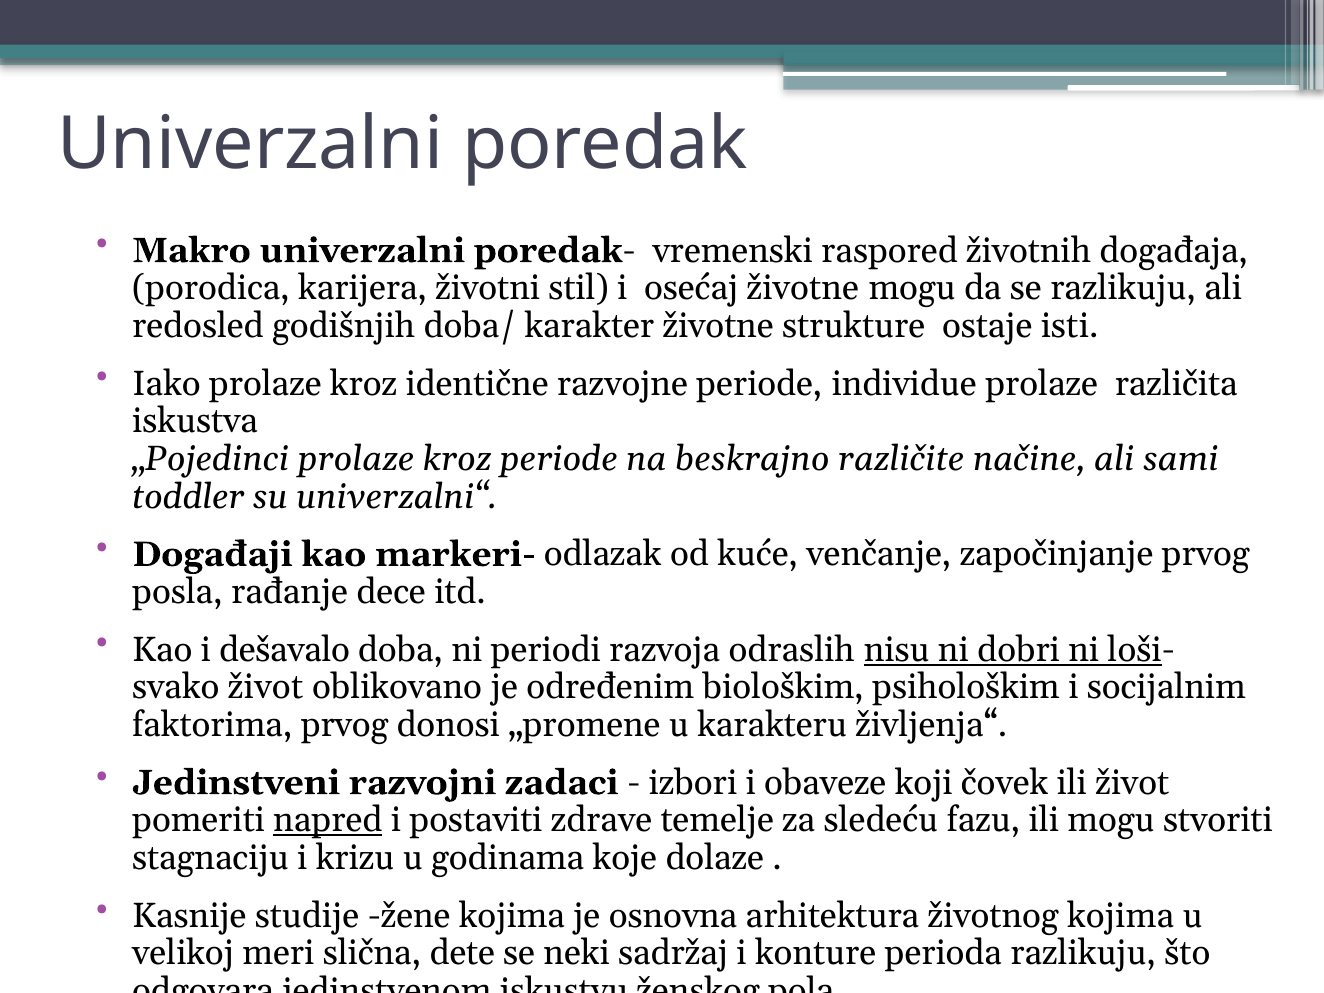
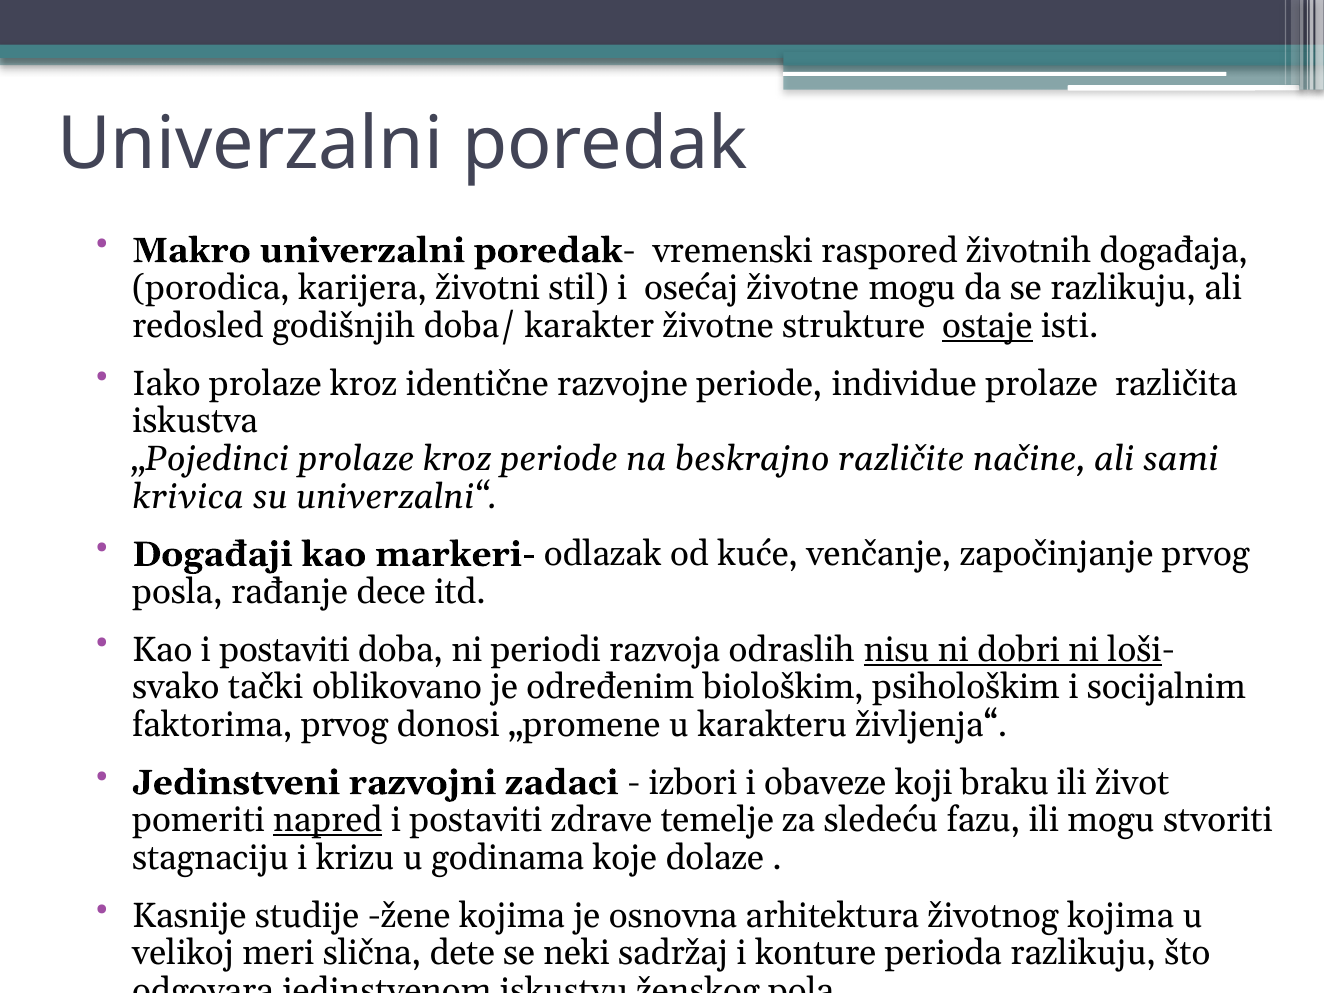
ostaje underline: none -> present
toddler: toddler -> krivica
Kao i dešavalo: dešavalo -> postaviti
svako život: život -> tački
čovek: čovek -> braku
